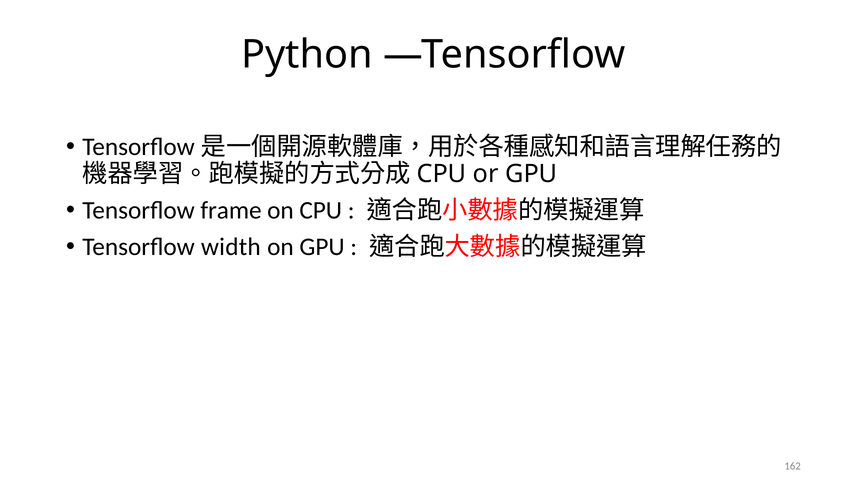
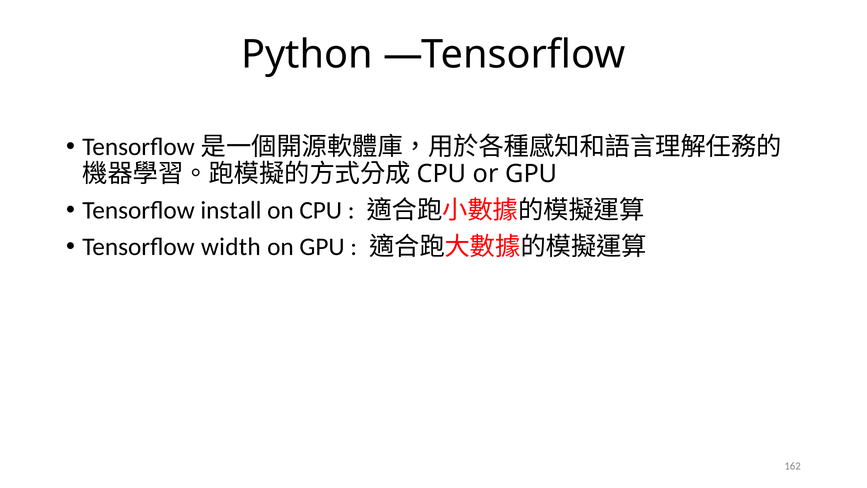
frame: frame -> install
